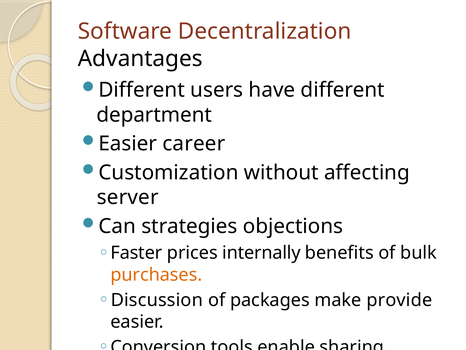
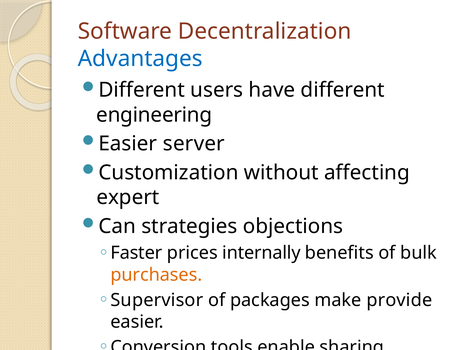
Advantages colour: black -> blue
department: department -> engineering
career: career -> server
server: server -> expert
Discussion: Discussion -> Supervisor
